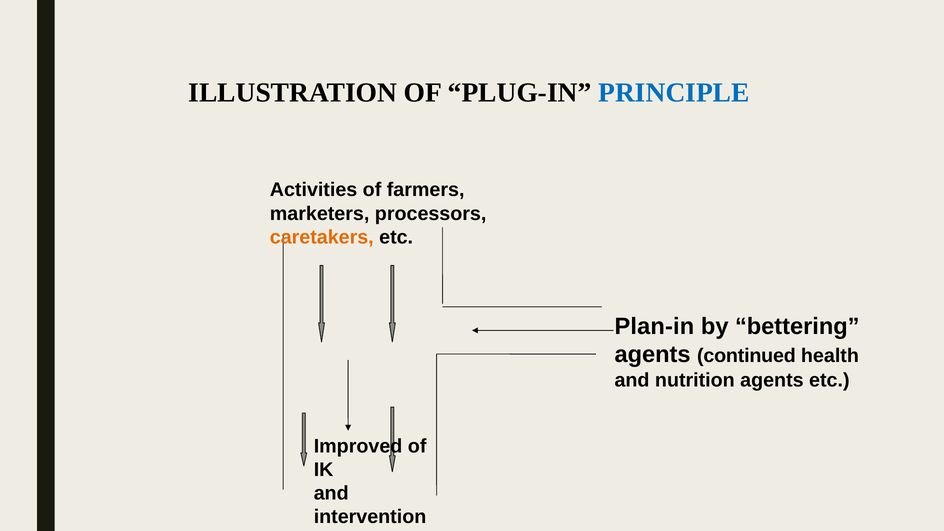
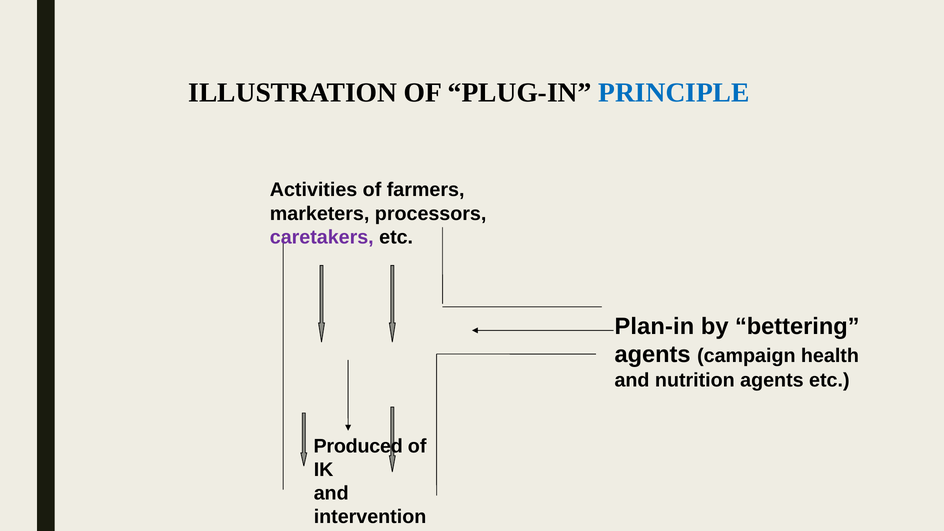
caretakers colour: orange -> purple
continued: continued -> campaign
Improved: Improved -> Produced
